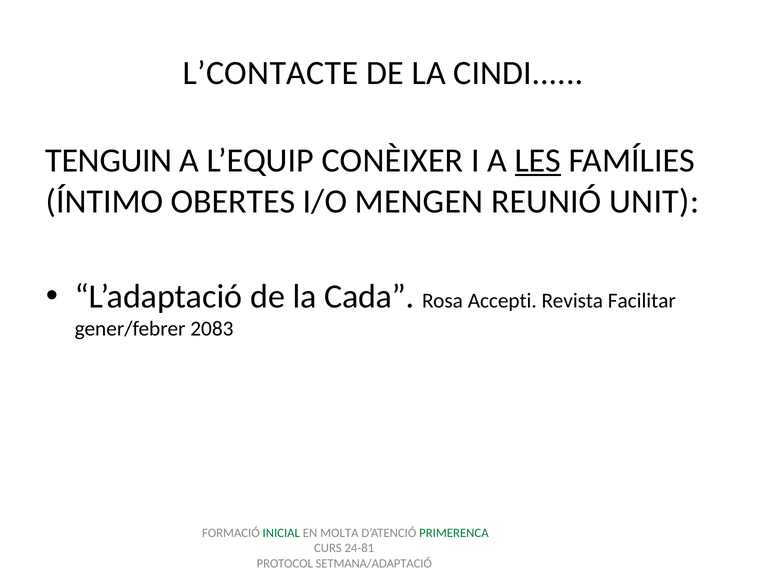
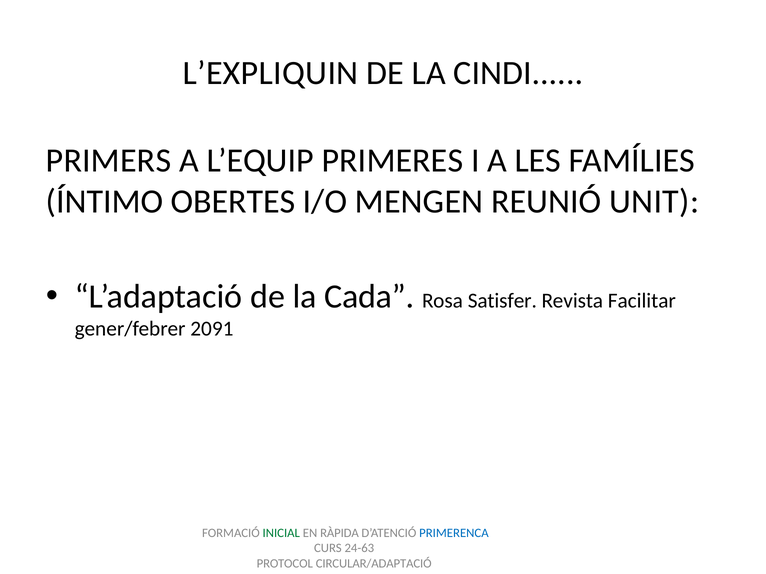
L’CONTACTE: L’CONTACTE -> L’EXPLIQUIN
TENGUIN: TENGUIN -> PRIMERS
CONÈIXER: CONÈIXER -> PRIMERES
LES underline: present -> none
Accepti: Accepti -> Satisfer
2083: 2083 -> 2091
MOLTA: MOLTA -> RÀPIDA
PRIMERENCA colour: green -> blue
24-81: 24-81 -> 24-63
SETMANA/ADAPTACIÓ: SETMANA/ADAPTACIÓ -> CIRCULAR/ADAPTACIÓ
